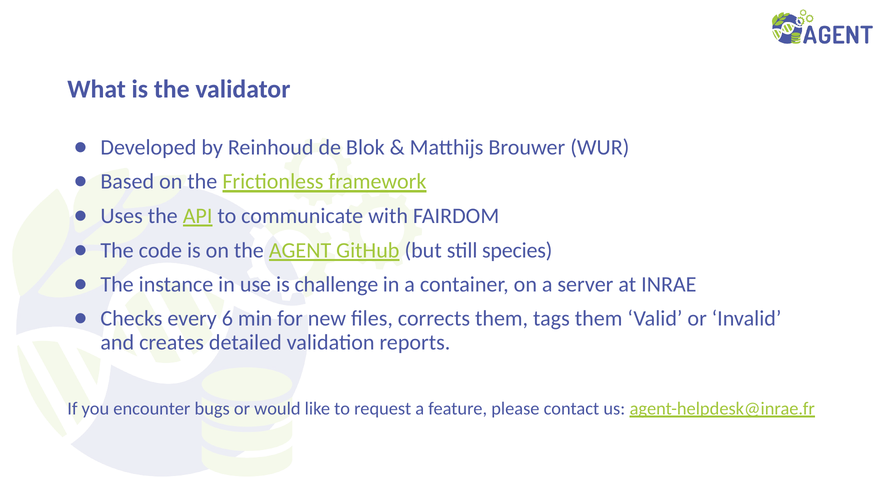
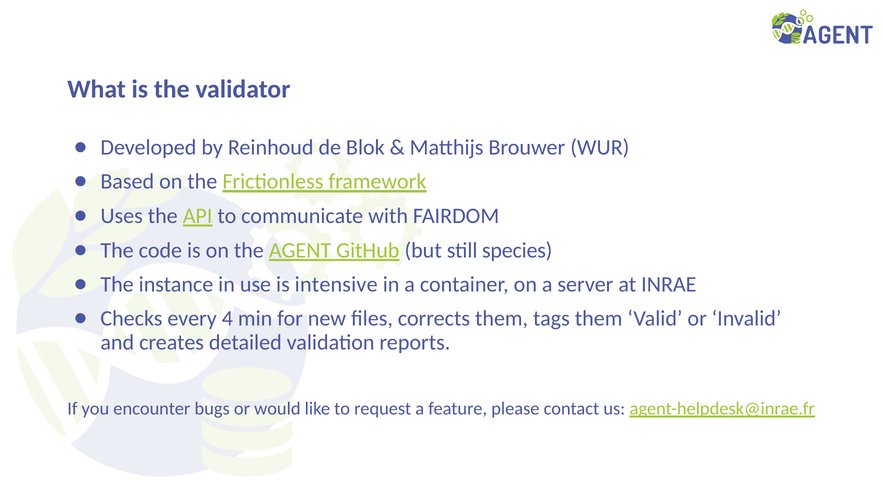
challenge: challenge -> intensive
6: 6 -> 4
